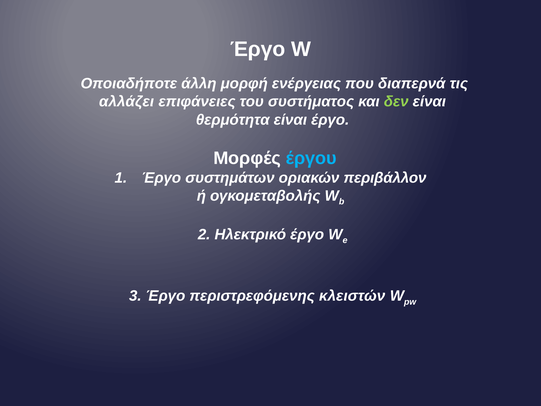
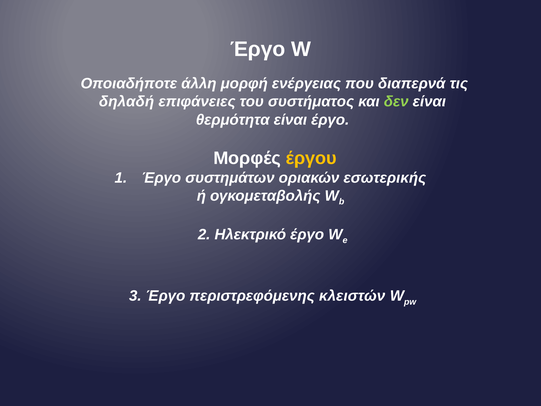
αλλάζει: αλλάζει -> δηλαδή
έργου colour: light blue -> yellow
περιβάλλον: περιβάλλον -> εσωτερικής
